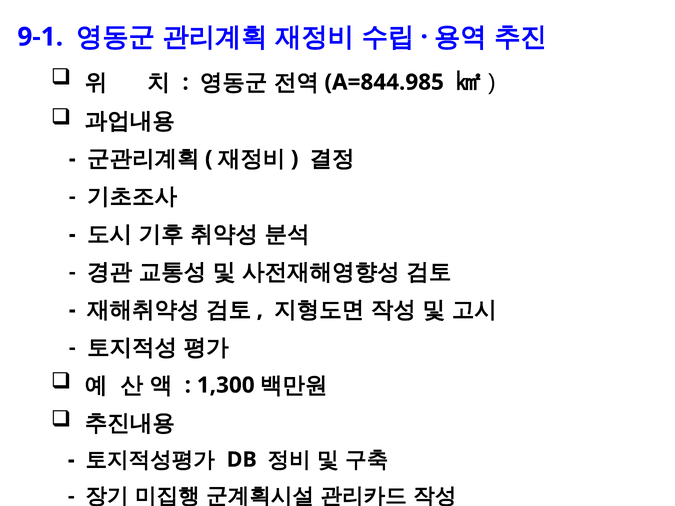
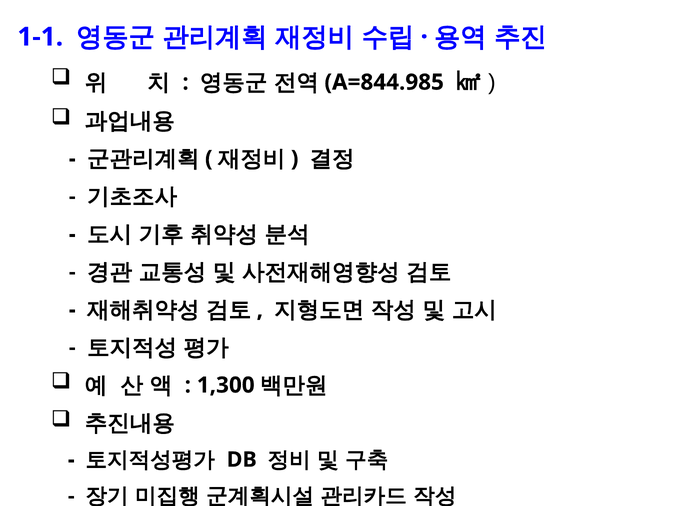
9-1: 9-1 -> 1-1
